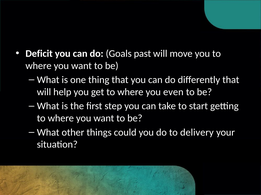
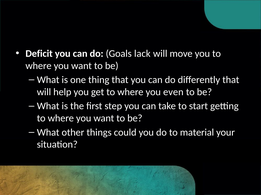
past: past -> lack
delivery: delivery -> material
